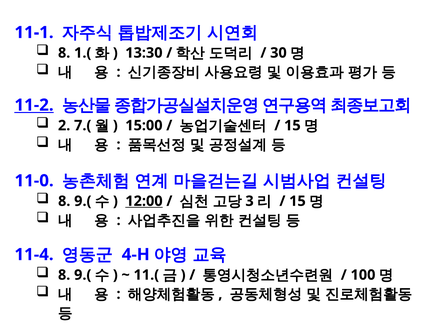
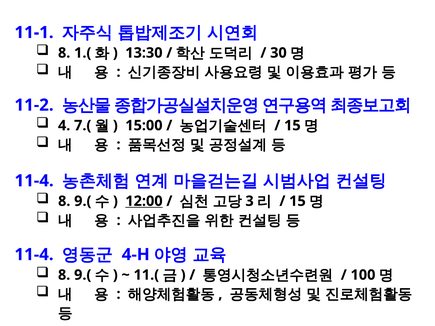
11-2 underline: present -> none
2: 2 -> 4
11-0 at (34, 181): 11-0 -> 11-4
